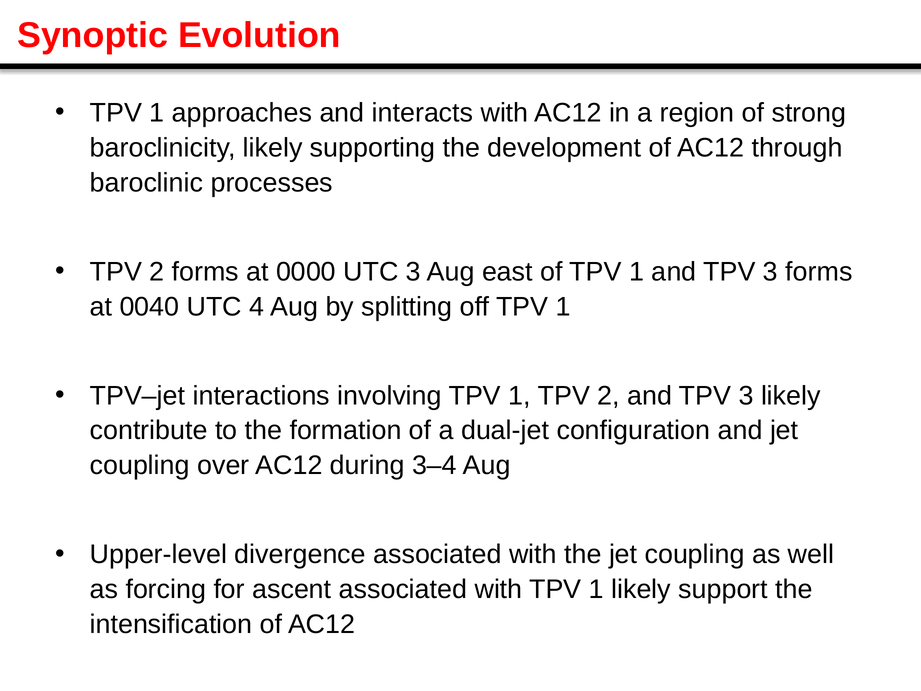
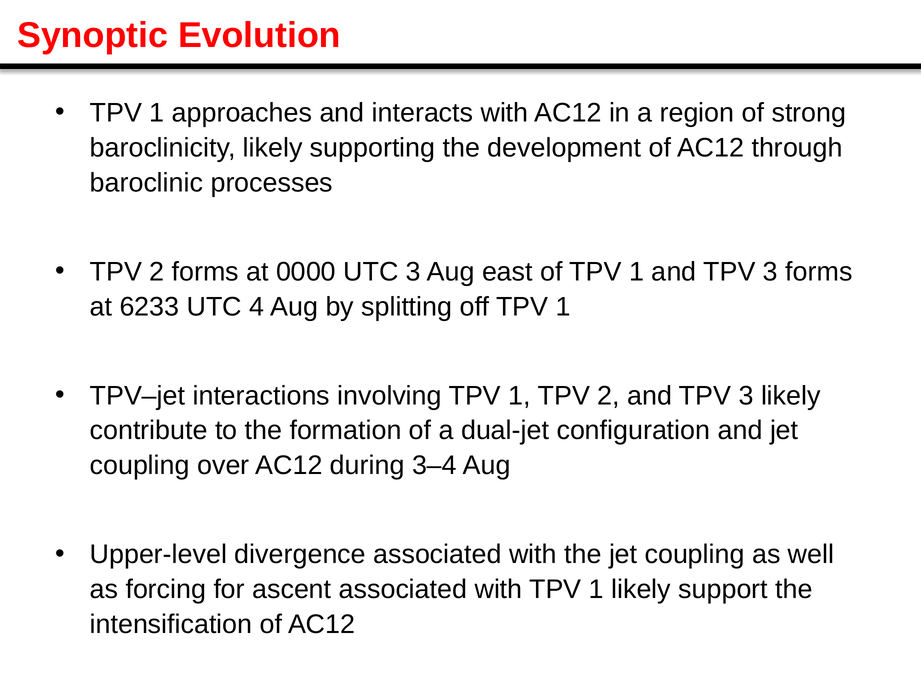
0040: 0040 -> 6233
